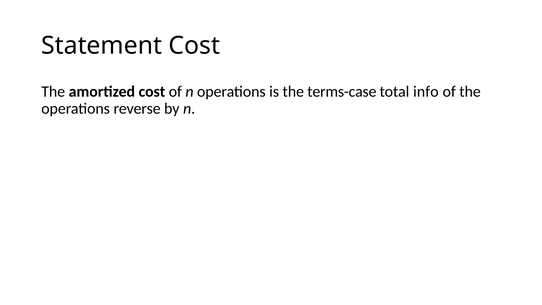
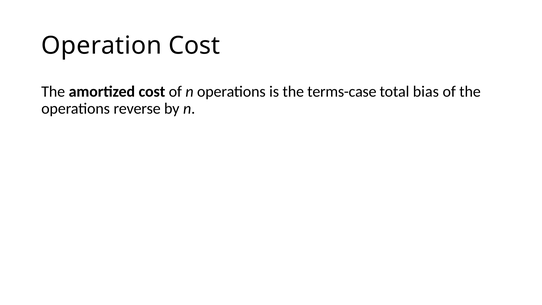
Statement: Statement -> Operation
info: info -> bias
